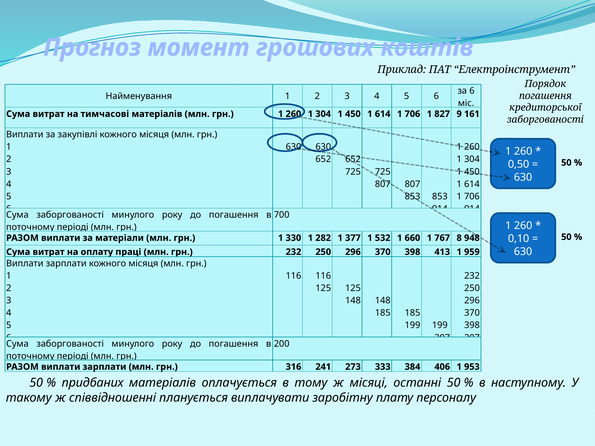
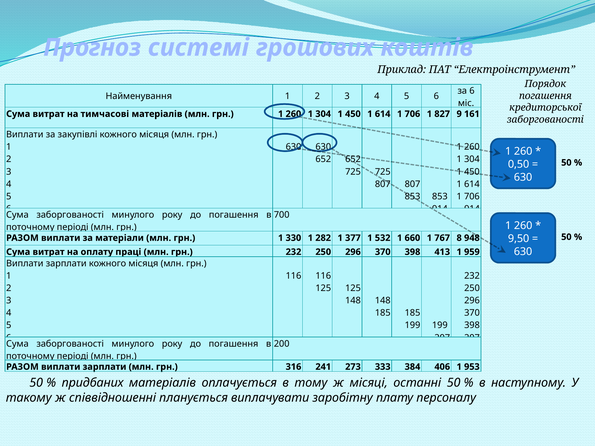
момент: момент -> системі
0,10: 0,10 -> 9,50
